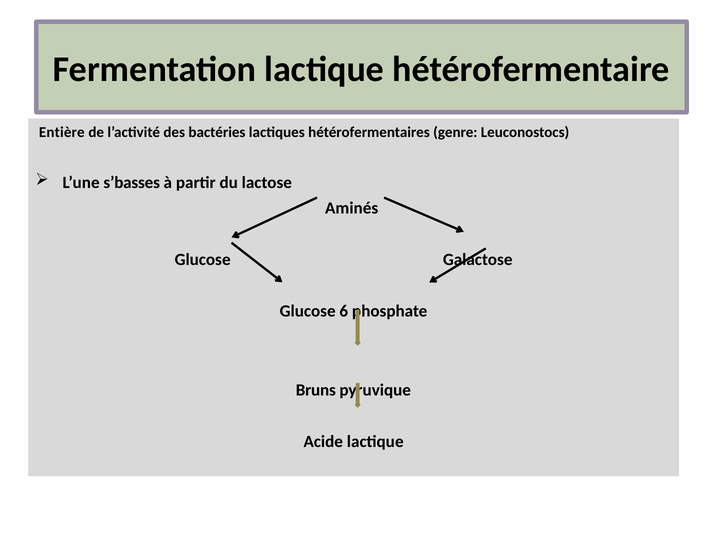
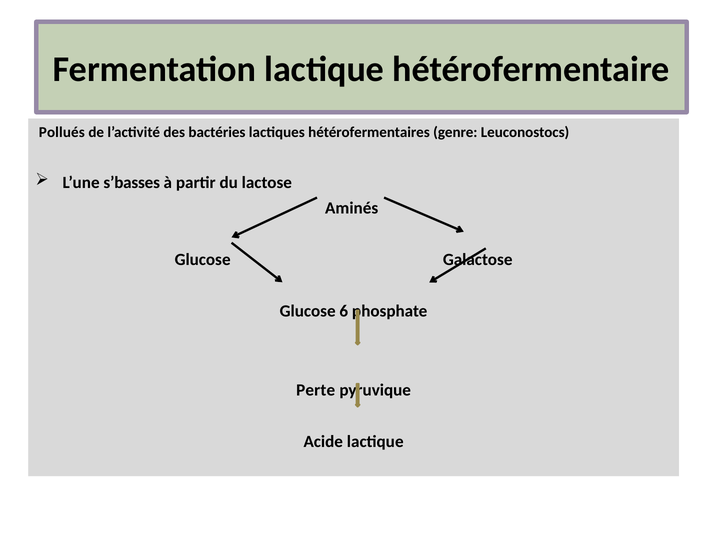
Entière: Entière -> Pollués
Bruns: Bruns -> Perte
